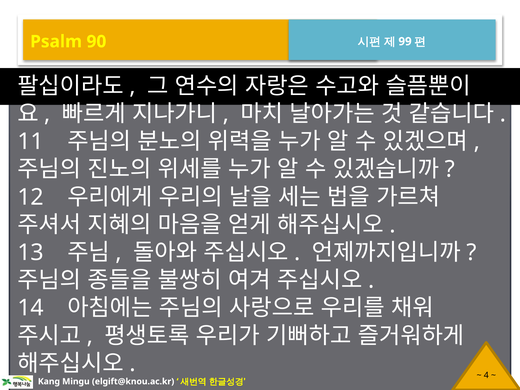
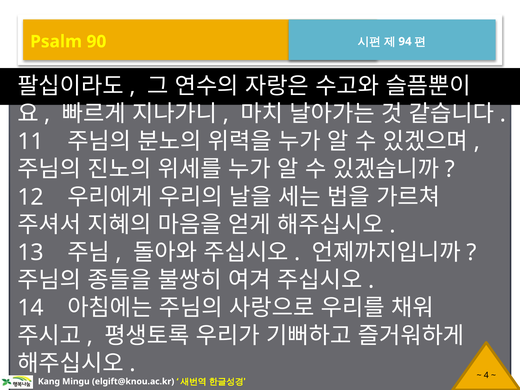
99: 99 -> 94
